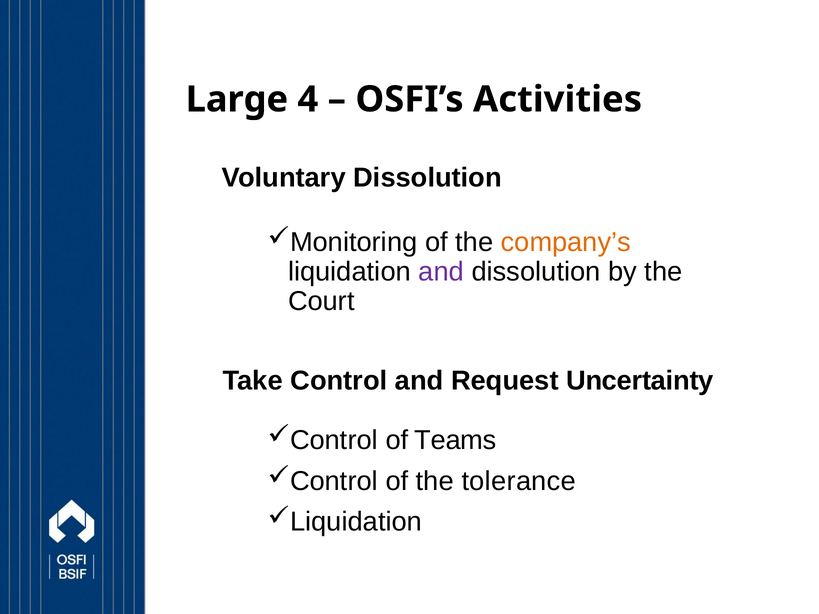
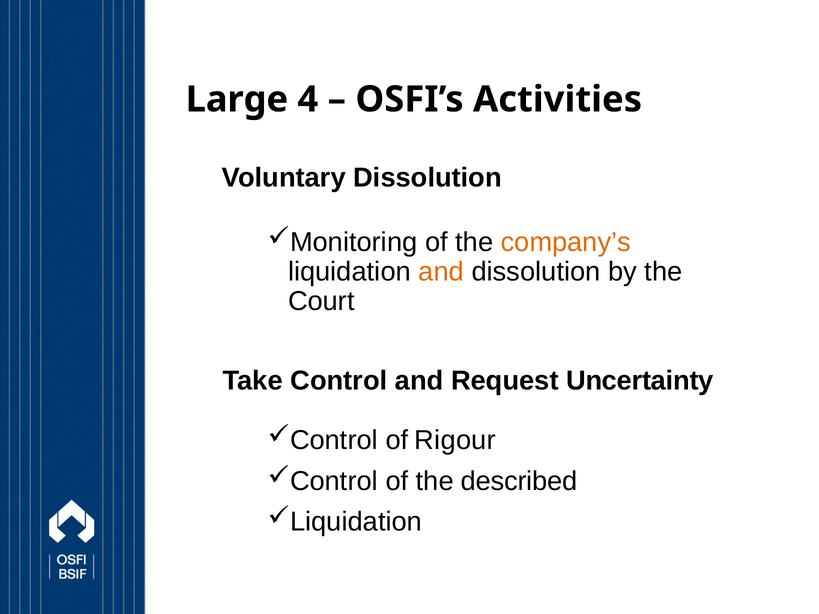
and at (441, 272) colour: purple -> orange
Teams: Teams -> Rigour
tolerance: tolerance -> described
